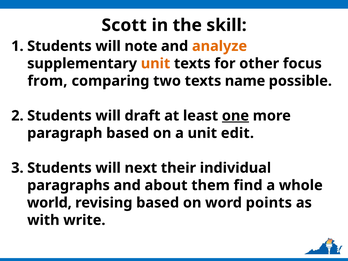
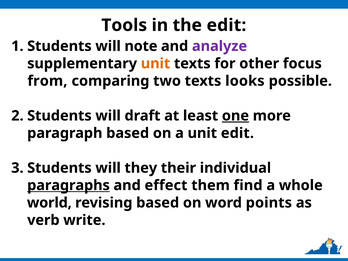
Scott: Scott -> Tools
the skill: skill -> edit
analyze colour: orange -> purple
name: name -> looks
next: next -> they
paragraphs underline: none -> present
about: about -> effect
with: with -> verb
